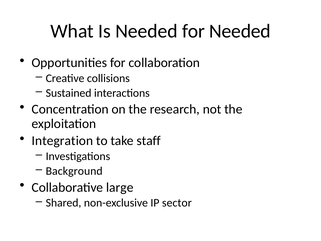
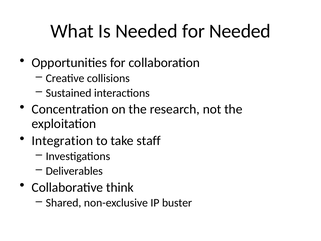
Background: Background -> Deliverables
large: large -> think
sector: sector -> buster
